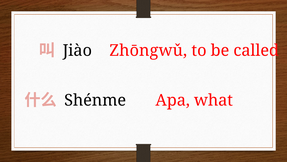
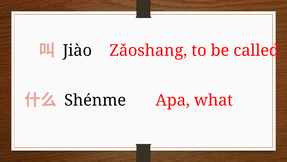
Zhōngwǔ: Zhōngwǔ -> Zǎoshang
